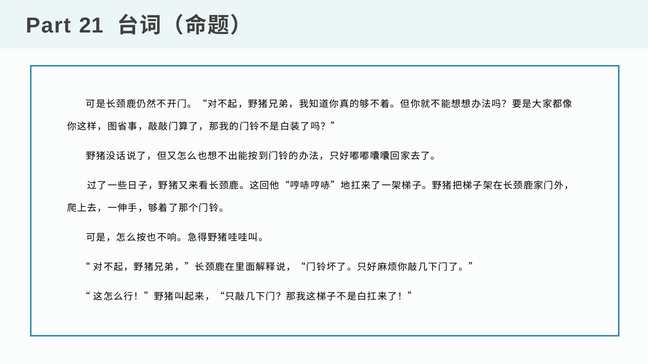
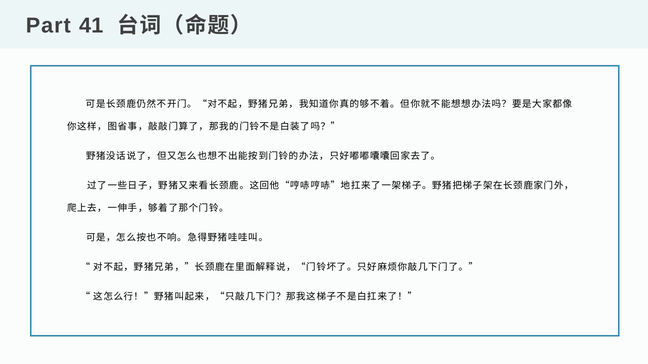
21: 21 -> 41
